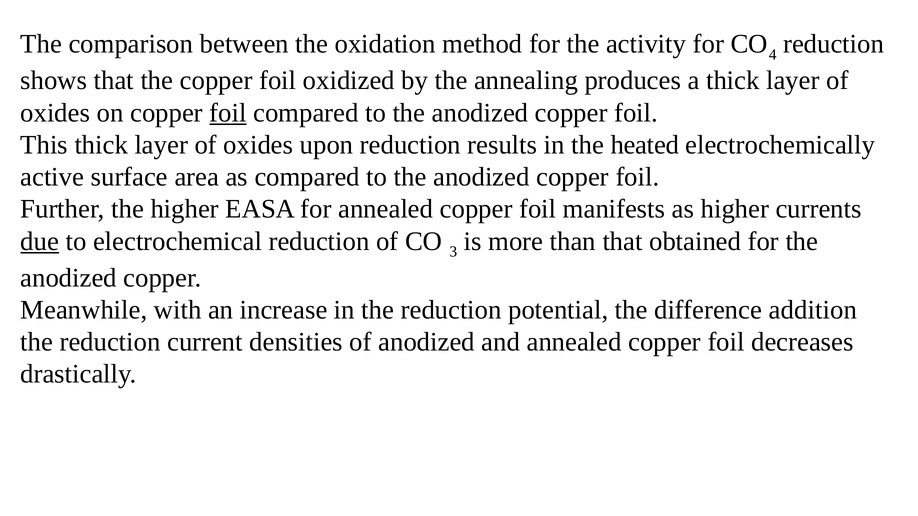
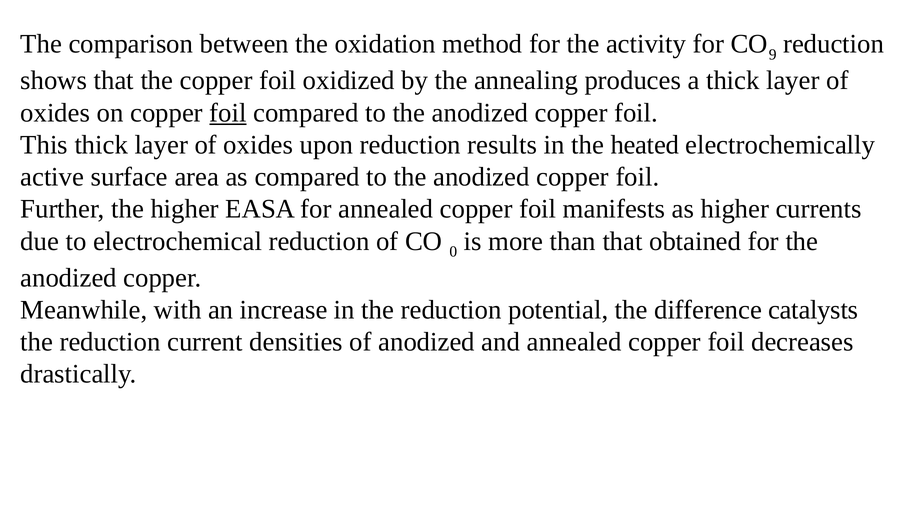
4: 4 -> 9
due underline: present -> none
3: 3 -> 0
addition: addition -> catalysts
